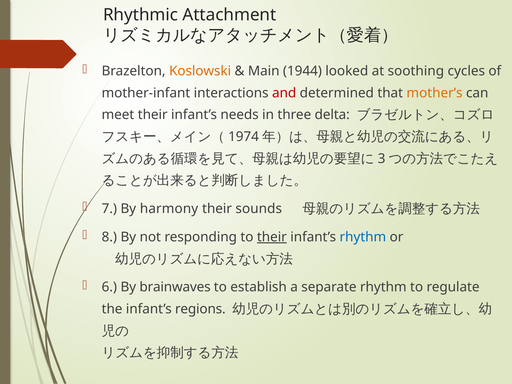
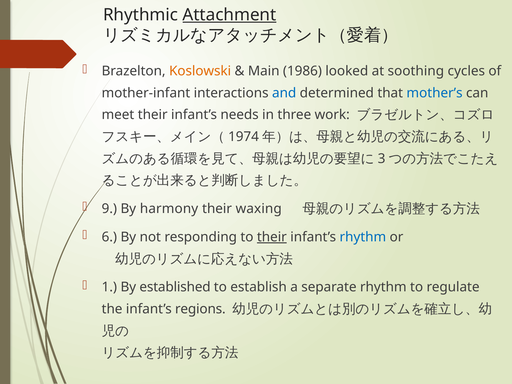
Attachment underline: none -> present
1944: 1944 -> 1986
and colour: red -> blue
mother’s colour: orange -> blue
delta: delta -> work
7: 7 -> 9
sounds: sounds -> waxing
8: 8 -> 6
6: 6 -> 1
brainwaves: brainwaves -> established
